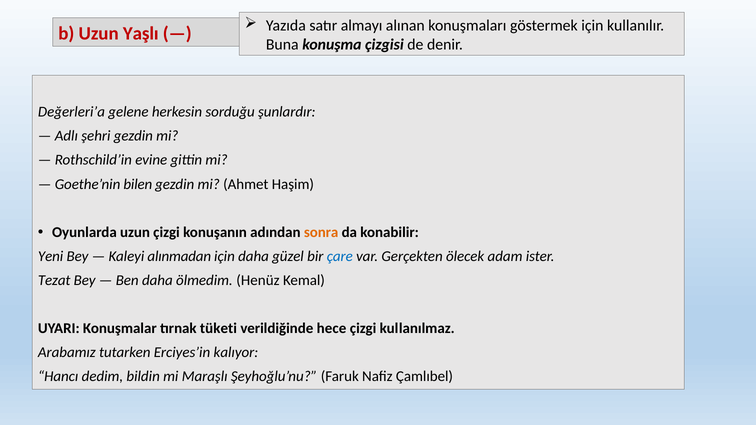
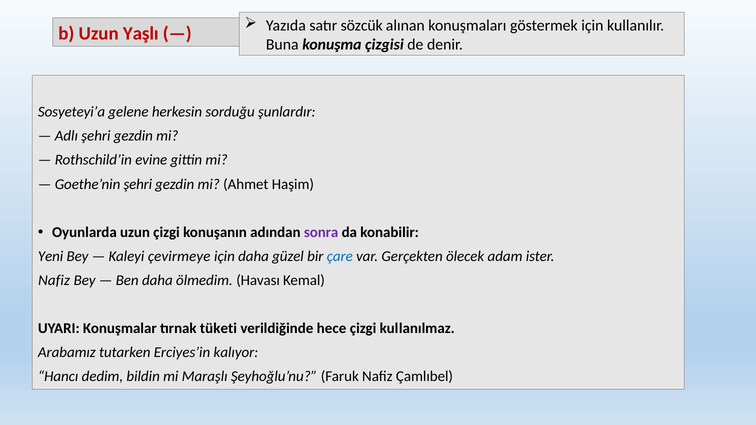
almayı: almayı -> sözcük
Değerleri’a: Değerleri’a -> Sosyeteyi’a
Goethe’nin bilen: bilen -> şehri
sonra colour: orange -> purple
alınmadan: alınmadan -> çevirmeye
Tezat at (54, 280): Tezat -> Nafiz
Henüz: Henüz -> Havası
